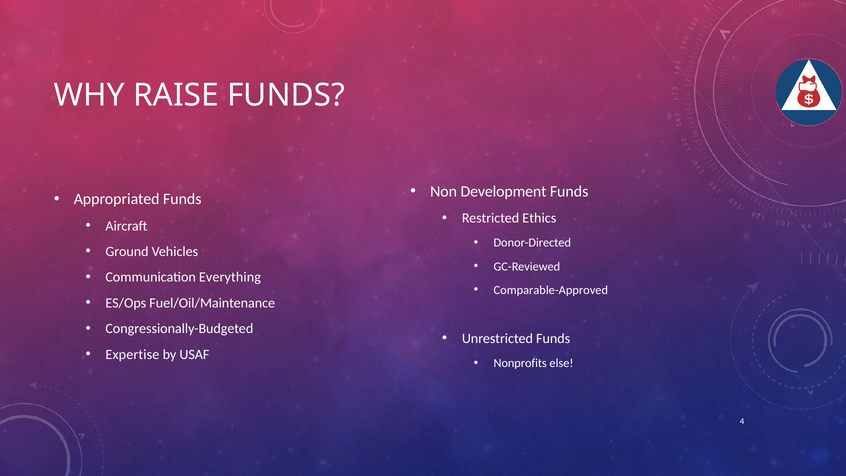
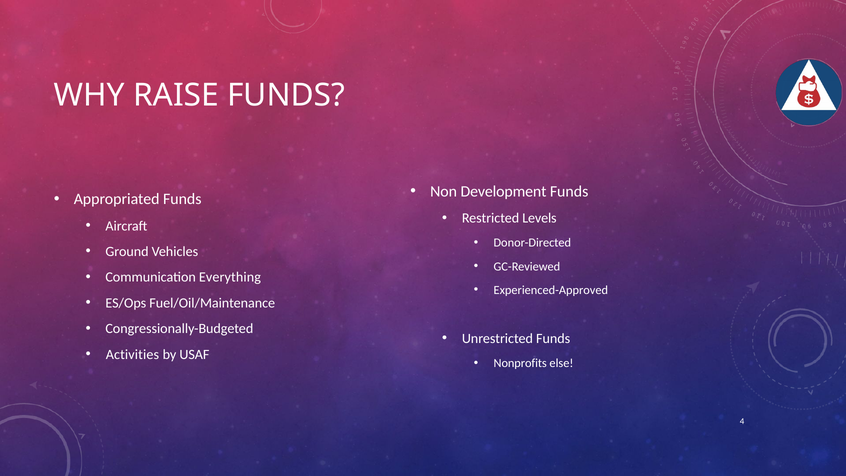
Ethics: Ethics -> Levels
Comparable-Approved: Comparable-Approved -> Experienced-Approved
Expertise: Expertise -> Activities
